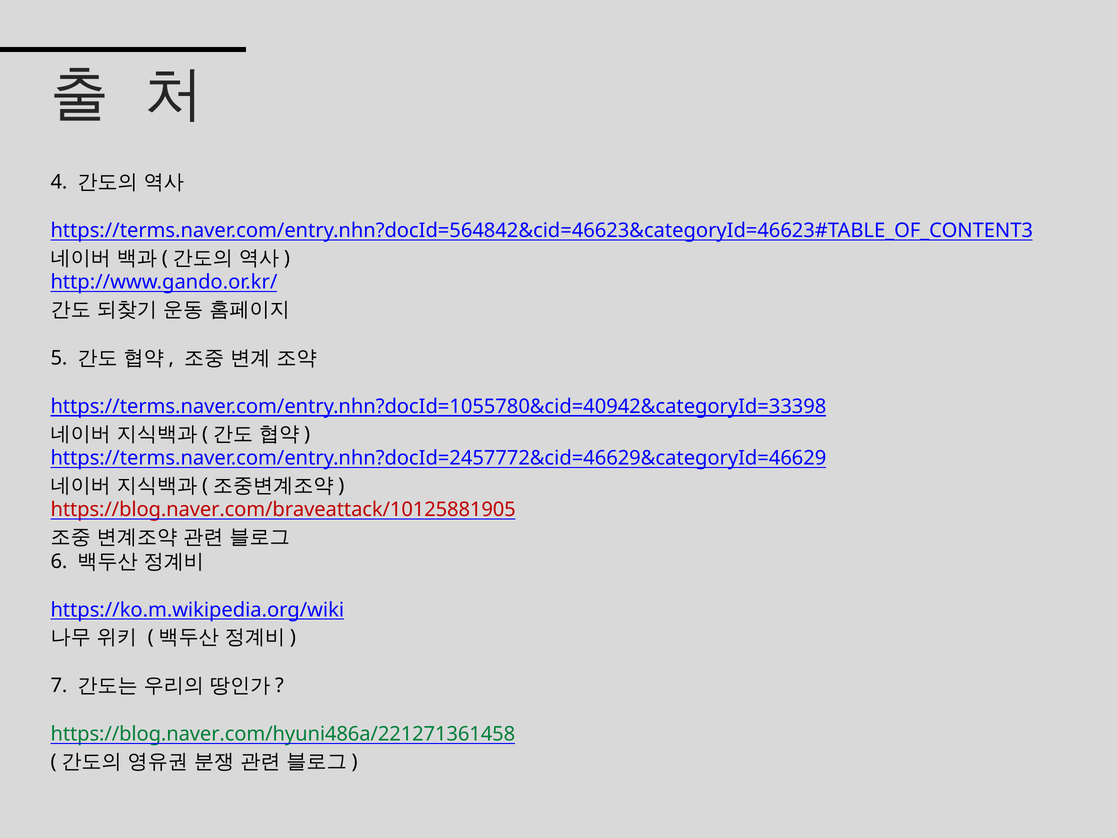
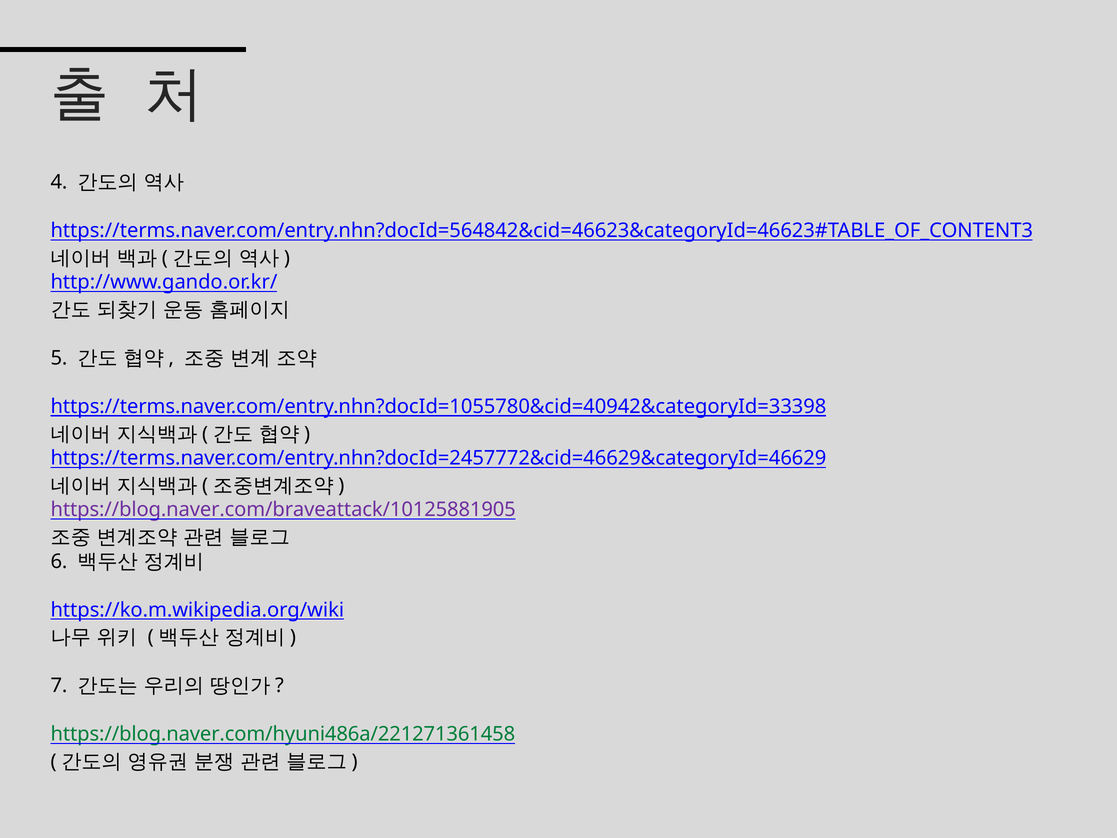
https://blog.naver.com/braveattack/10125881905 colour: red -> purple
